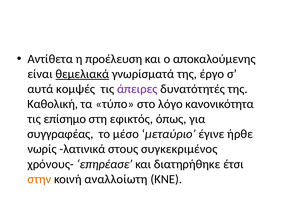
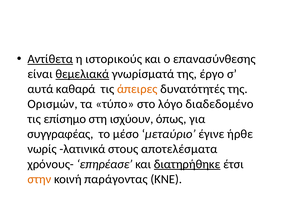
Αντίθετα underline: none -> present
προέλευση: προέλευση -> ιστορικούς
αποκαλούμενης: αποκαλούμενης -> επανασύνθεσης
κομψές: κομψές -> καθαρά
άπειρες colour: purple -> orange
Καθολική: Καθολική -> Ορισμών
κανονικότητα: κανονικότητα -> διαδεδομένο
εφικτός: εφικτός -> ισχύουν
συγκεκριμένος: συγκεκριμένος -> αποτελέσματα
διατηρήθηκε underline: none -> present
αναλλοίωτη: αναλλοίωτη -> παράγοντας
